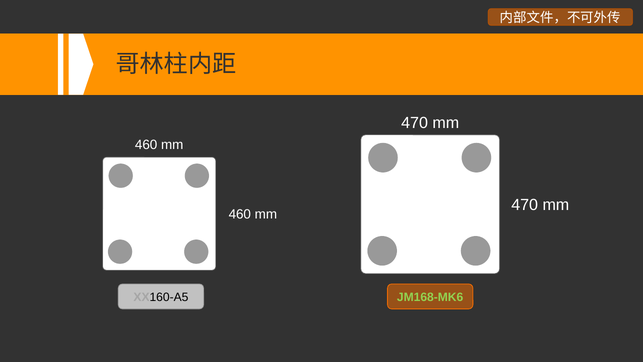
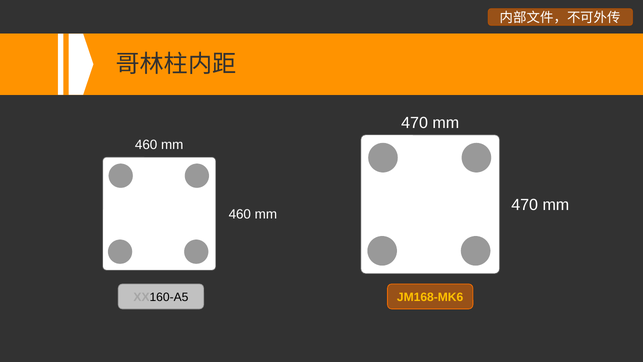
JM168-MK6 colour: light green -> yellow
